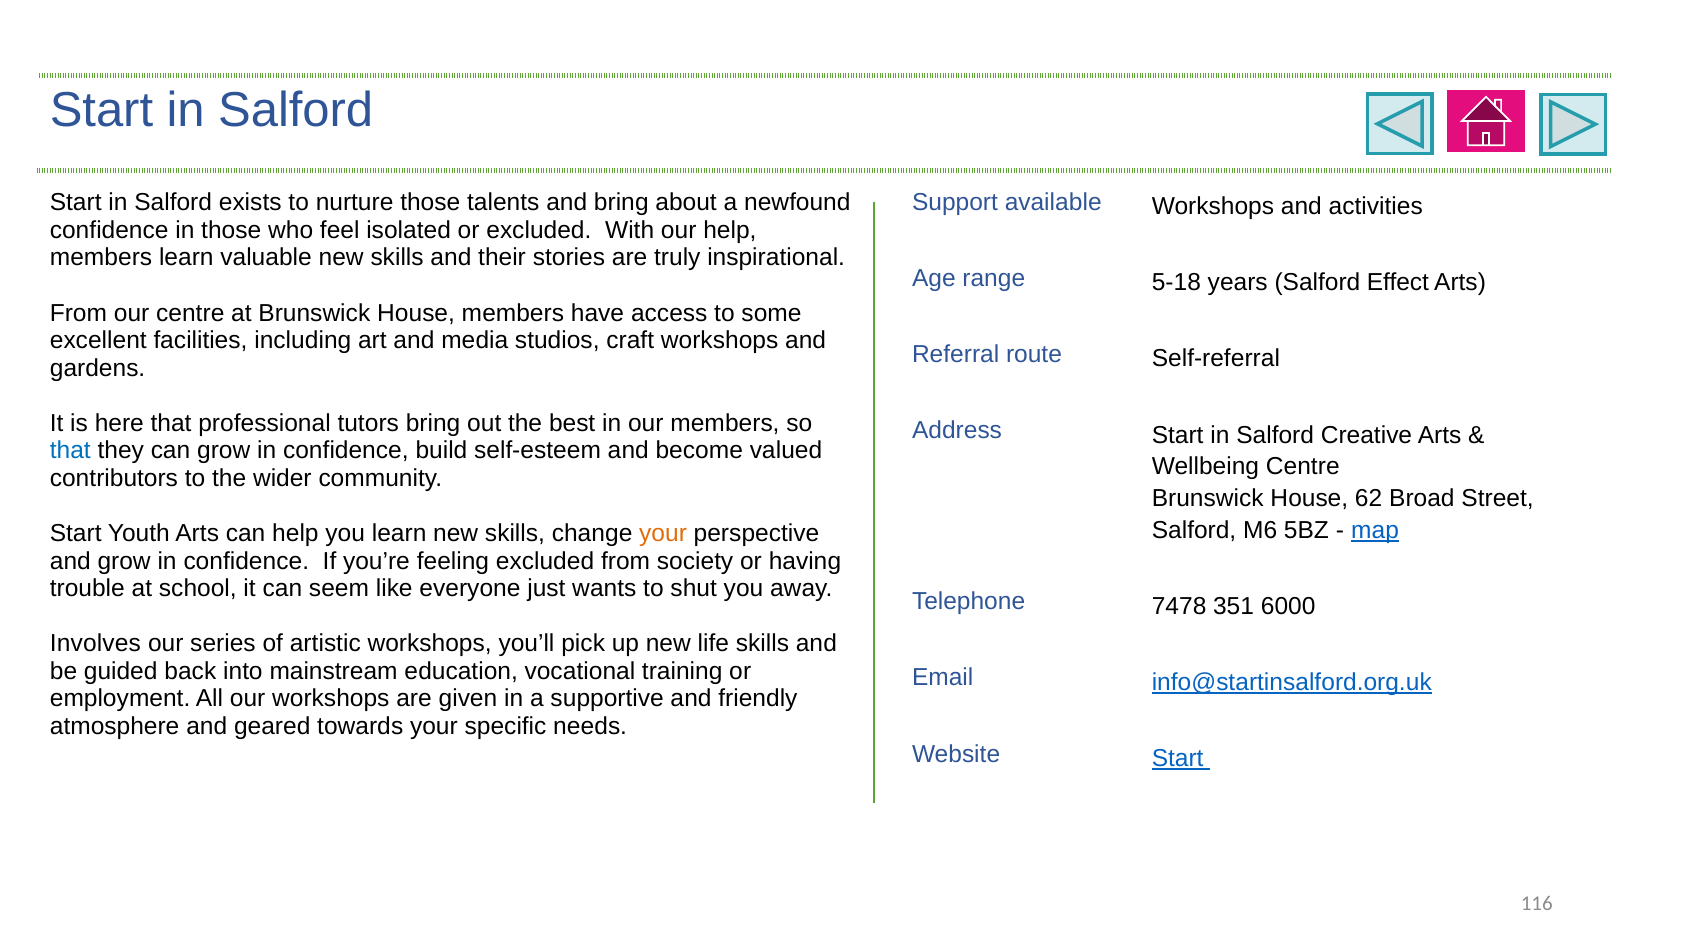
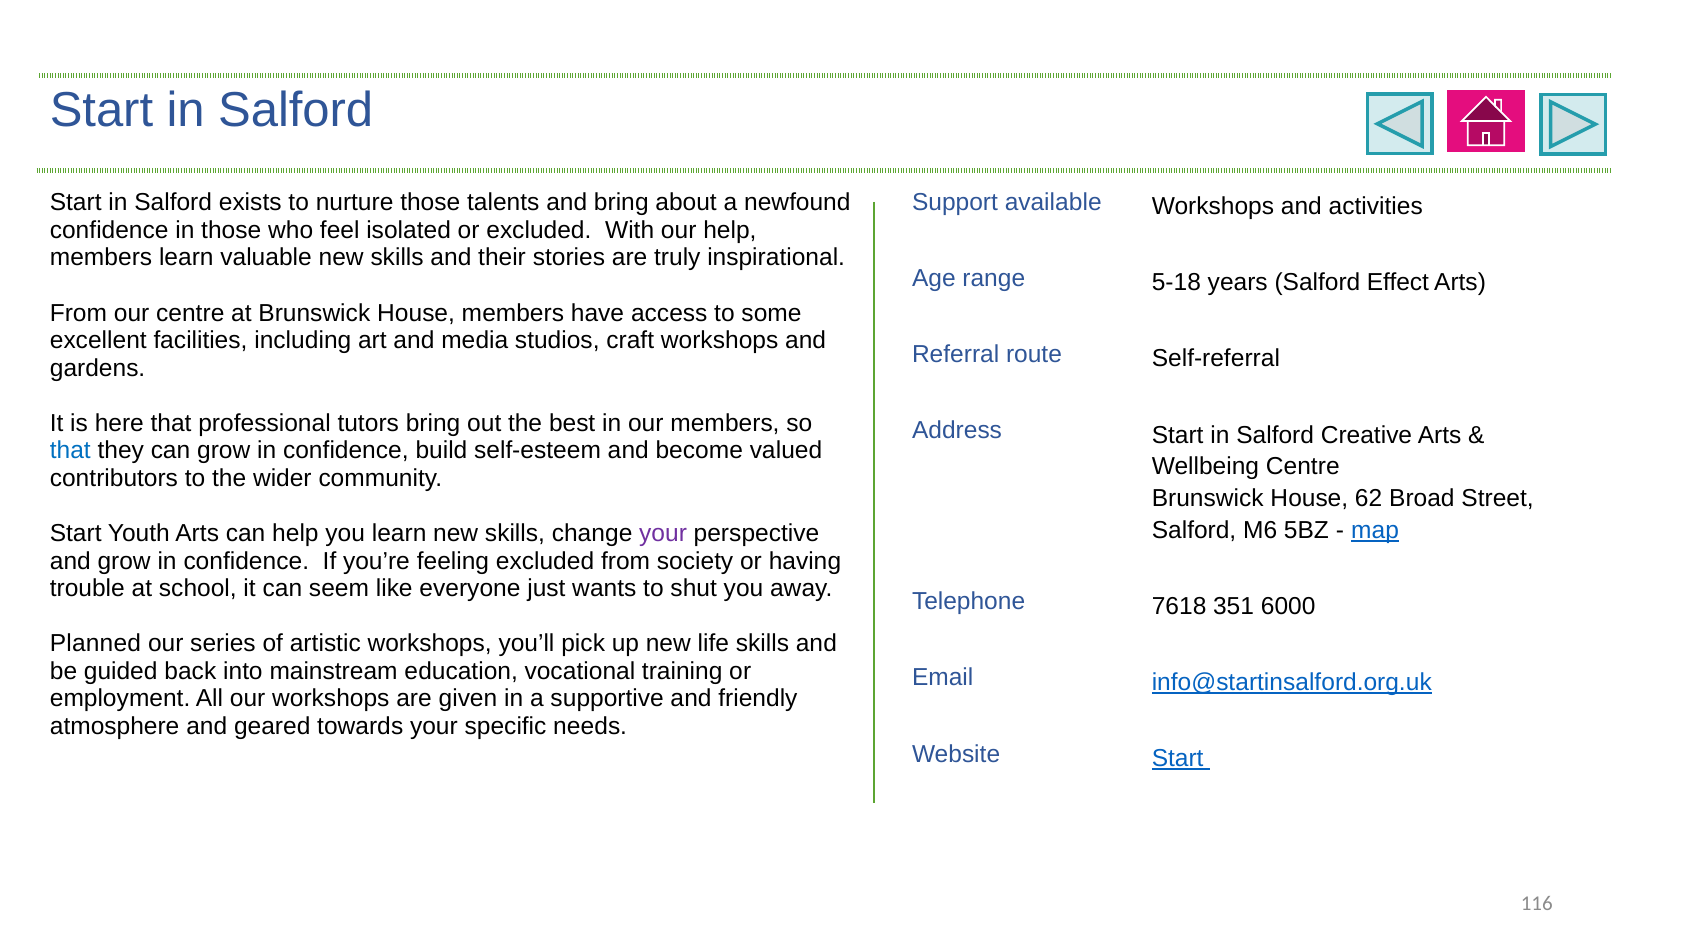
your at (663, 533) colour: orange -> purple
7478: 7478 -> 7618
Involves: Involves -> Planned
